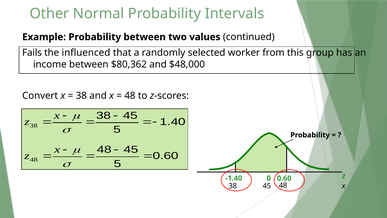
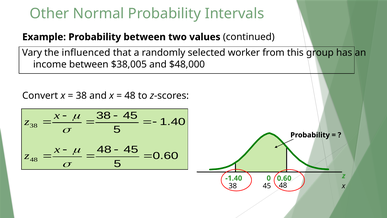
Fails: Fails -> Vary
$80,362: $80,362 -> $38,005
